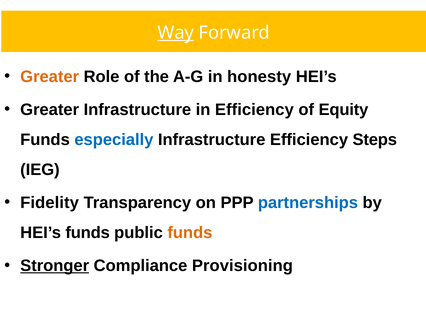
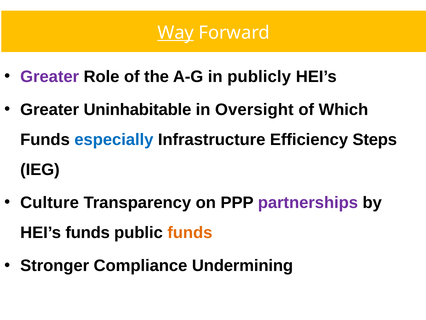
Greater at (50, 76) colour: orange -> purple
honesty: honesty -> publicly
Greater Infrastructure: Infrastructure -> Uninhabitable
in Efficiency: Efficiency -> Oversight
Equity: Equity -> Which
Fidelity: Fidelity -> Culture
partnerships colour: blue -> purple
Stronger underline: present -> none
Provisioning: Provisioning -> Undermining
